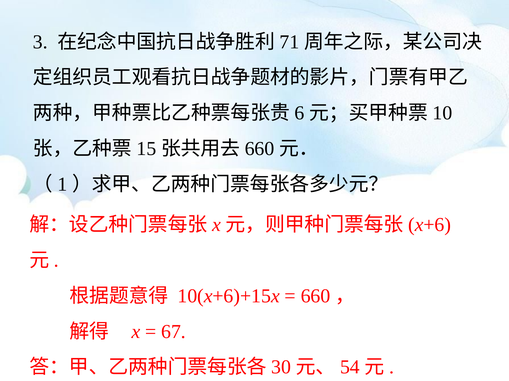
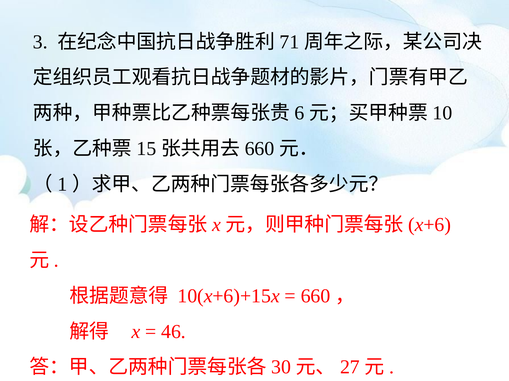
67: 67 -> 46
54: 54 -> 27
